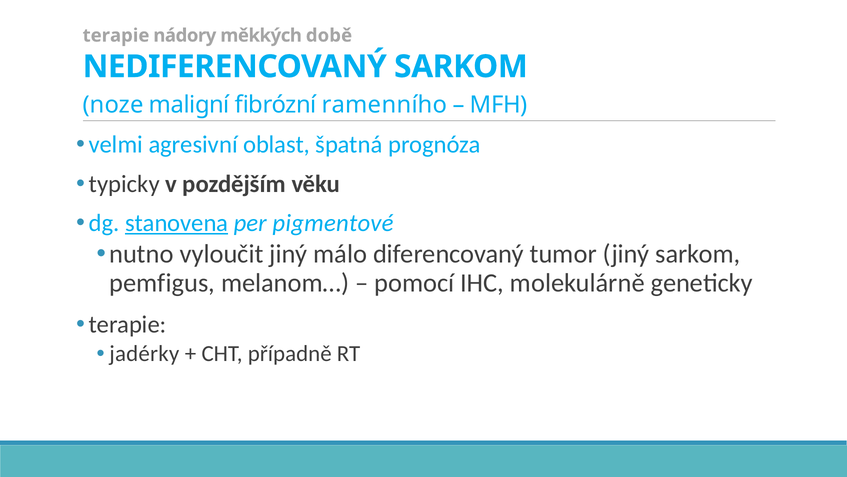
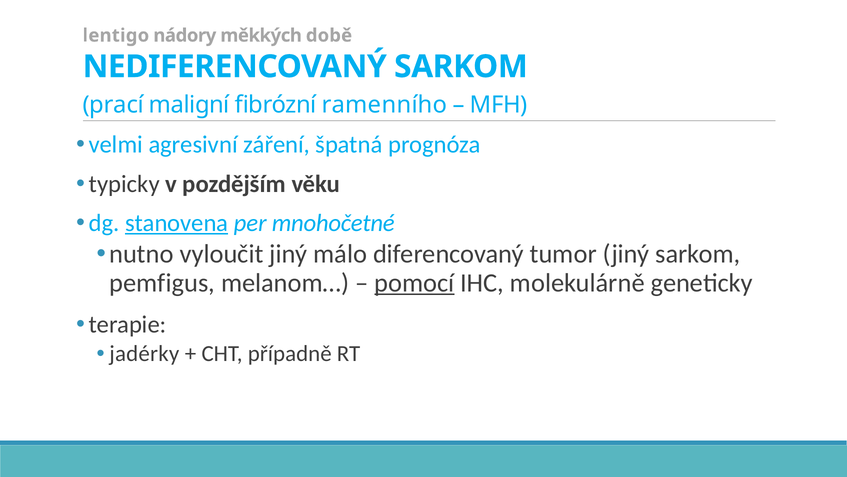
terapie at (116, 35): terapie -> lentigo
noze: noze -> prací
oblast: oblast -> záření
pigmentové: pigmentové -> mnohočetné
pomocí underline: none -> present
